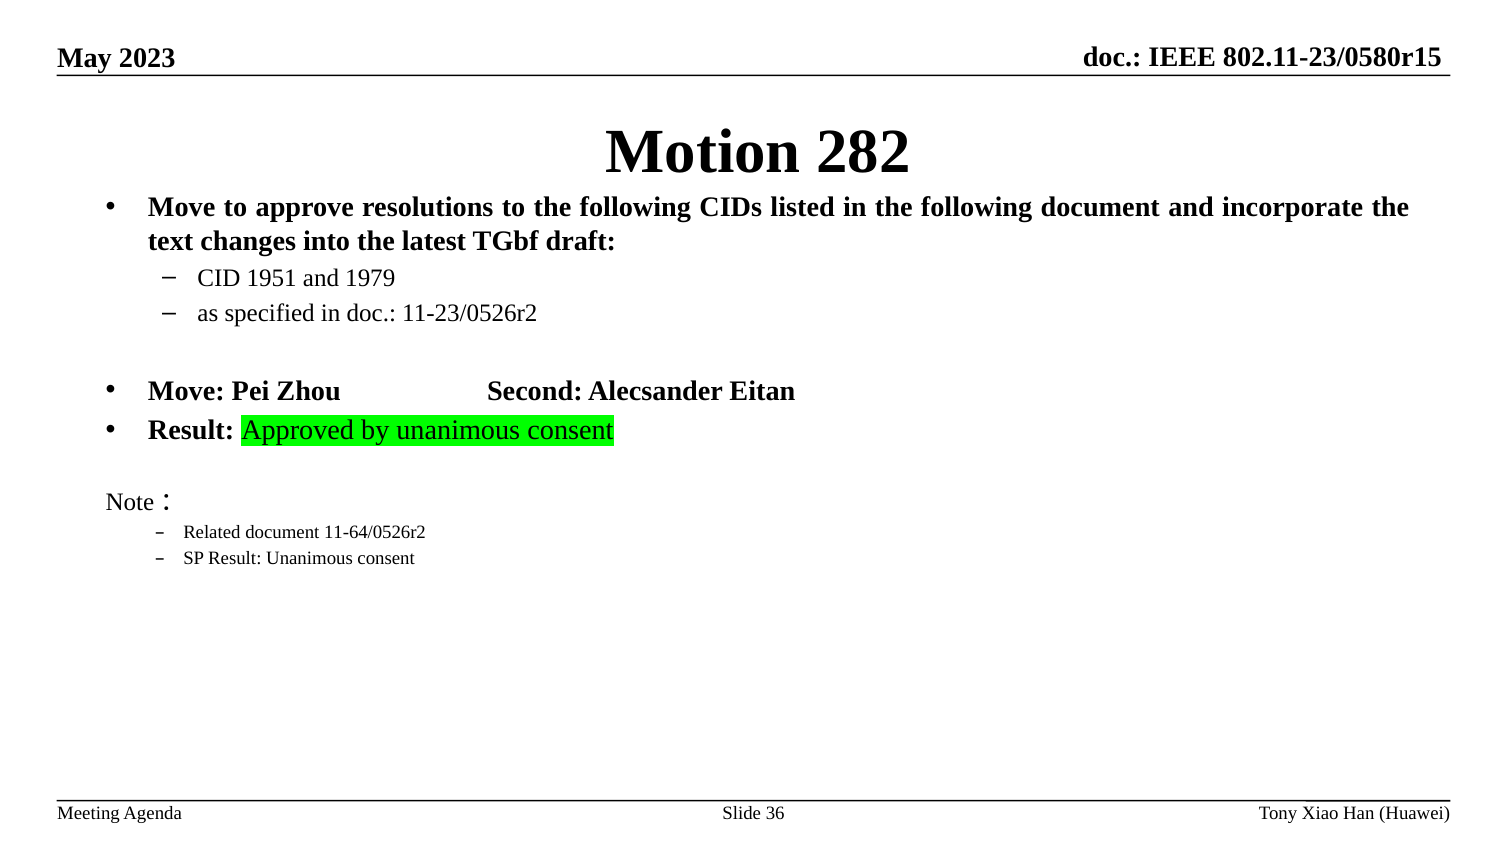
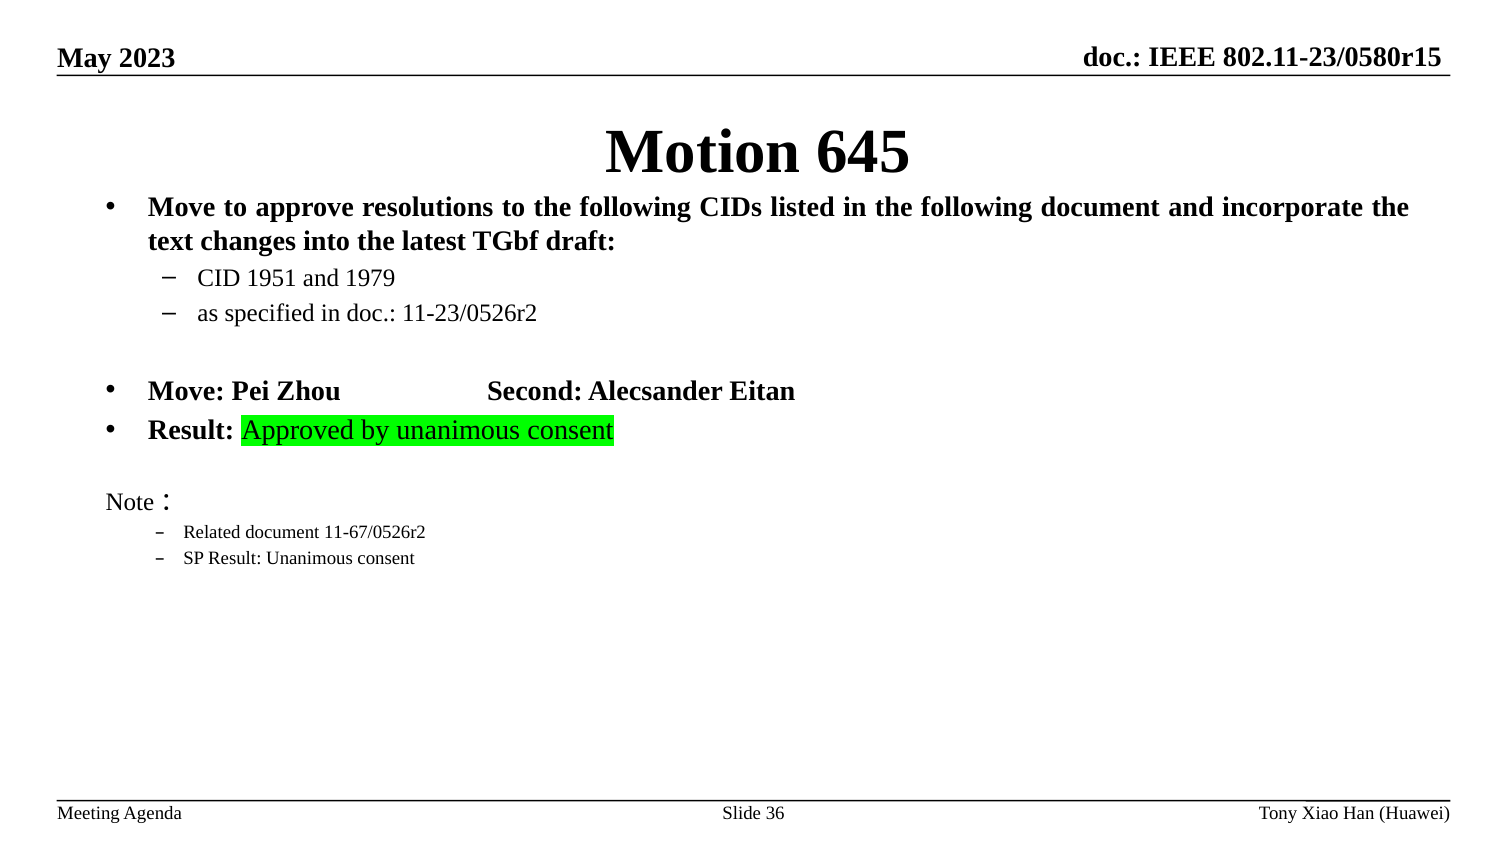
282: 282 -> 645
11-64/0526r2: 11-64/0526r2 -> 11-67/0526r2
